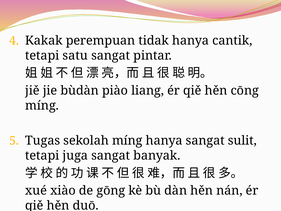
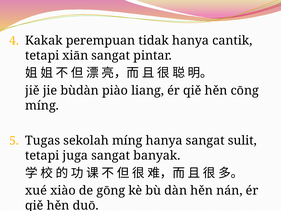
satu: satu -> xiān
